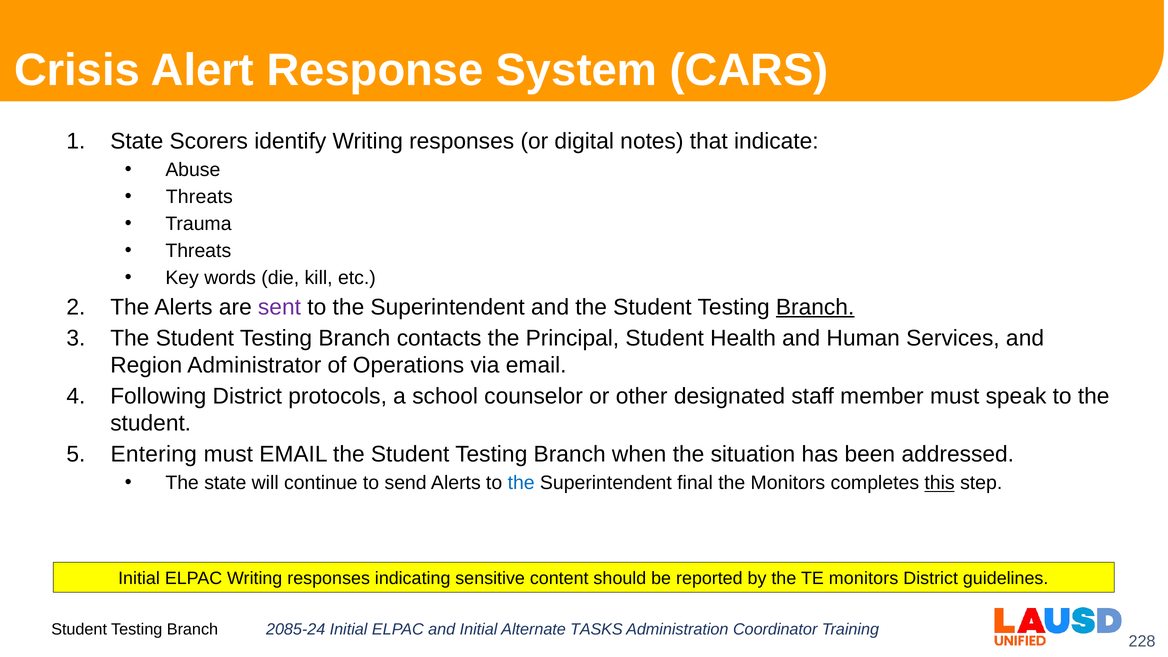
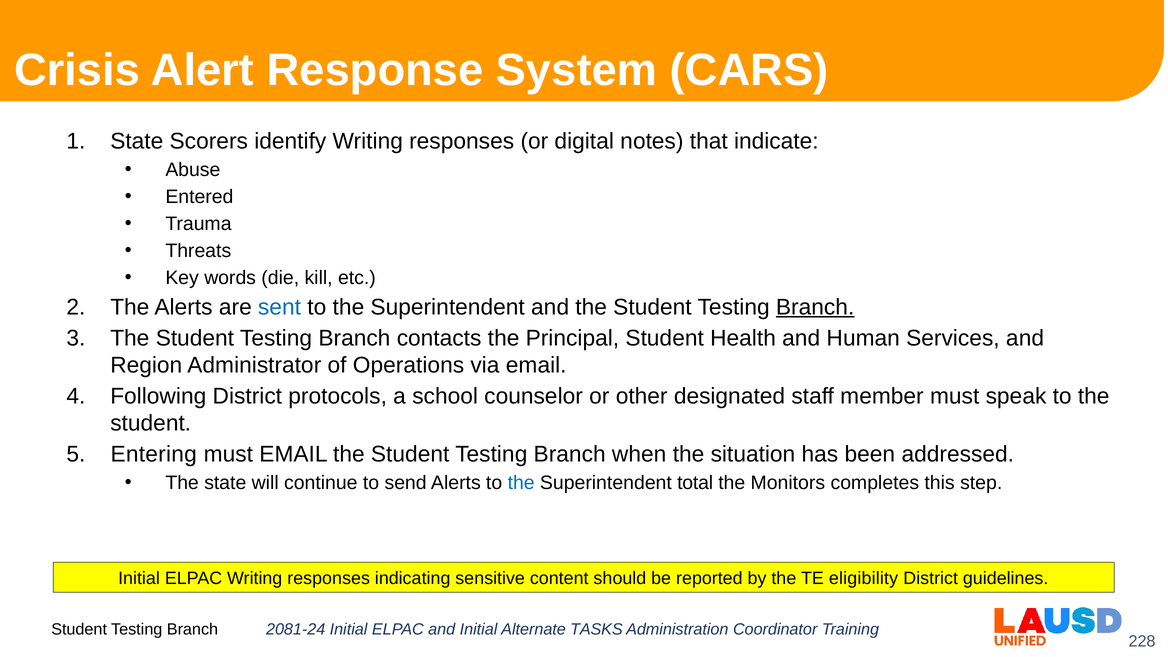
Threats at (199, 197): Threats -> Entered
sent colour: purple -> blue
final: final -> total
this underline: present -> none
TE monitors: monitors -> eligibility
2085-24: 2085-24 -> 2081-24
